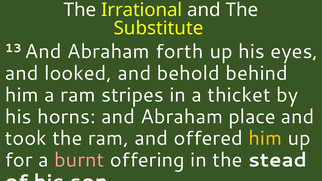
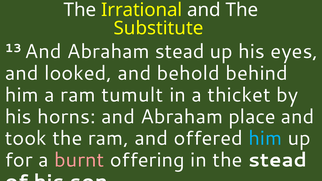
Abraham forth: forth -> stead
stripes: stripes -> tumult
him at (265, 138) colour: yellow -> light blue
